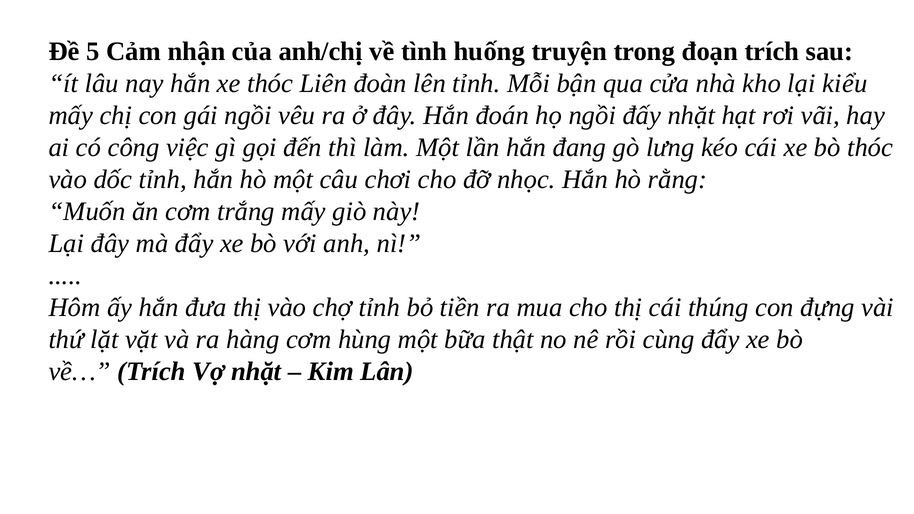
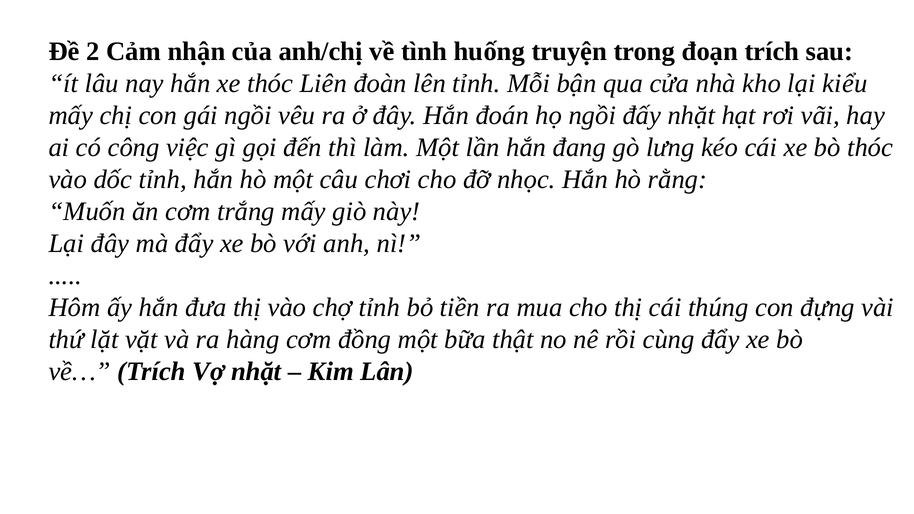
5: 5 -> 2
hùng: hùng -> đồng
